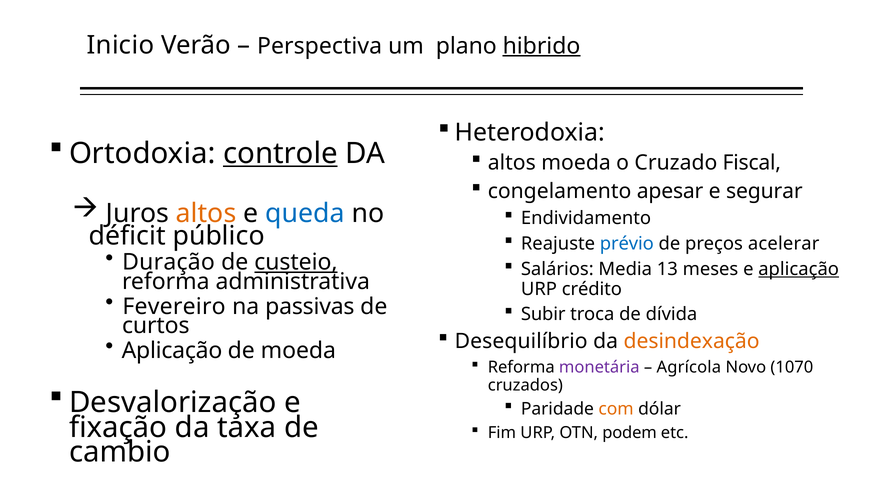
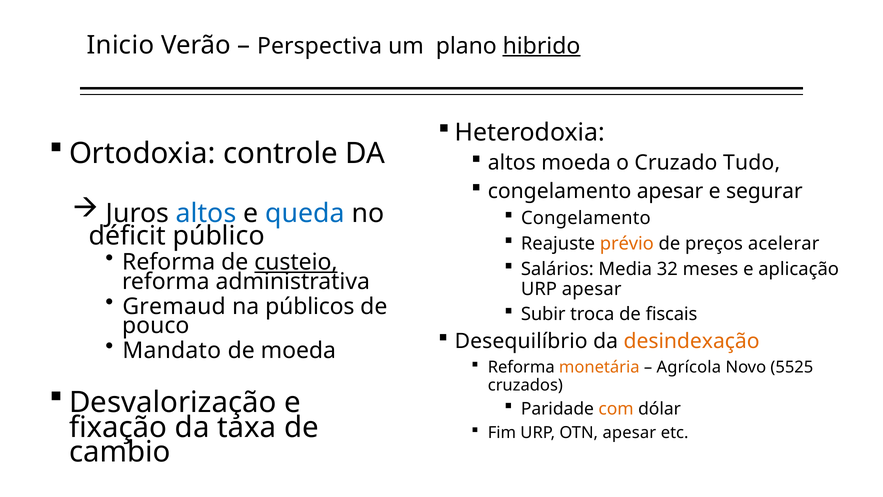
controle underline: present -> none
Fiscal: Fiscal -> Tudo
altos at (206, 213) colour: orange -> blue
Endividamento at (586, 218): Endividamento -> Congelamento
prévio colour: blue -> orange
Duração at (169, 262): Duração -> Reforma
13: 13 -> 32
aplicação at (799, 269) underline: present -> none
URP crédito: crédito -> apesar
Fevereiro: Fevereiro -> Gremaud
passivas: passivas -> públicos
dívida: dívida -> fiscais
curtos: curtos -> pouco
Aplicação at (172, 351): Aplicação -> Mandato
monetária colour: purple -> orange
1070: 1070 -> 5525
OTN podem: podem -> apesar
